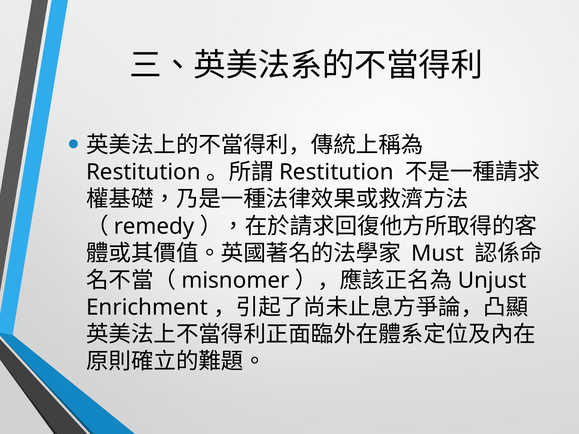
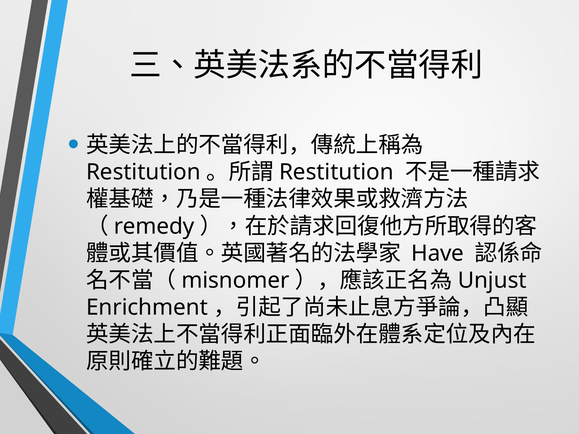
Must: Must -> Have
